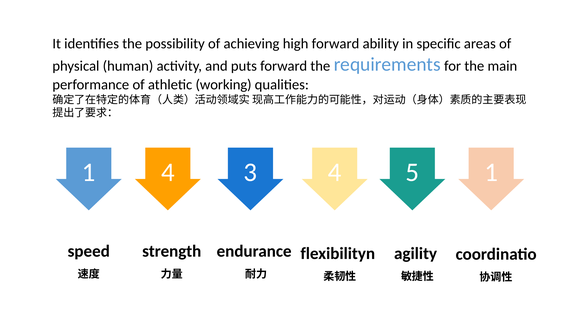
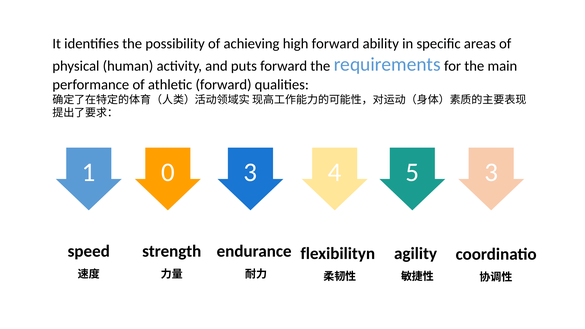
athletic working: working -> forward
4 at (168, 172): 4 -> 0
3 1: 1 -> 3
